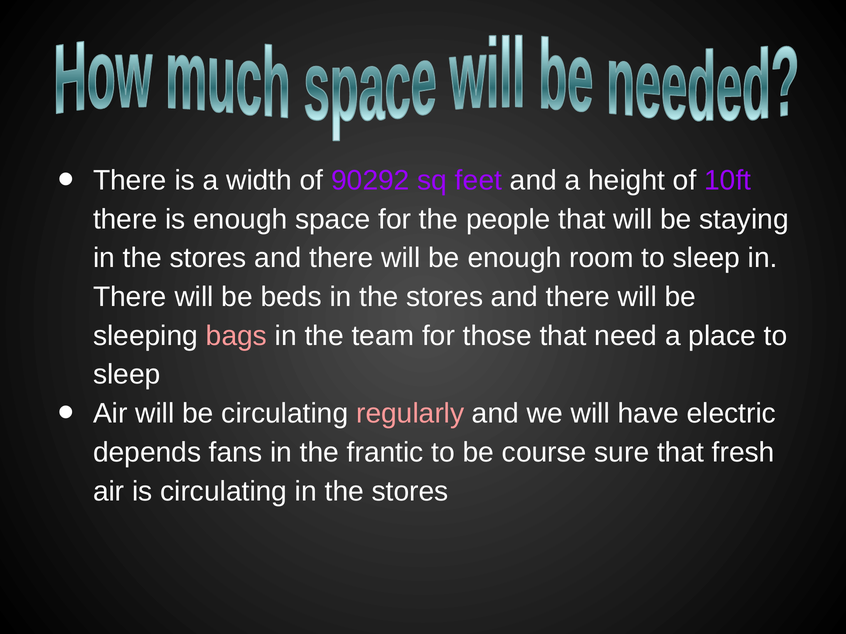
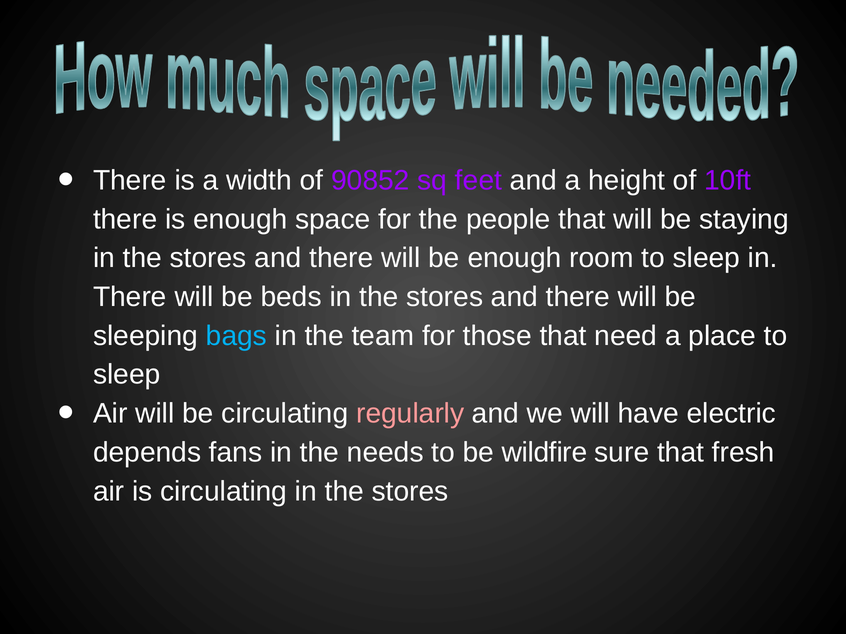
90292: 90292 -> 90852
bags colour: pink -> light blue
frantic: frantic -> needs
course: course -> wildfire
